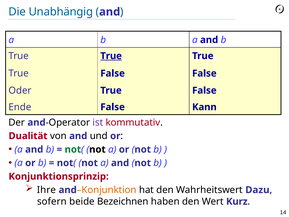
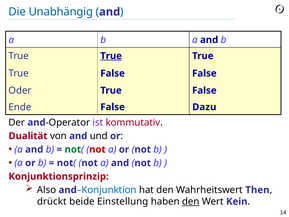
Kann: Kann -> Dazu
not at (97, 149) colour: black -> red
Ihre: Ihre -> Also
Konjunktion colour: orange -> blue
Dazu: Dazu -> Then
sofern: sofern -> drückt
Bezeichnen: Bezeichnen -> Einstellung
den at (191, 201) underline: none -> present
Kurz: Kurz -> Kein
